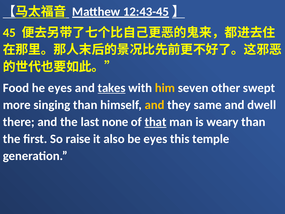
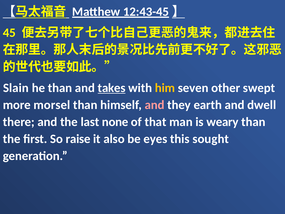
Food: Food -> Slain
he eyes: eyes -> than
singing: singing -> morsel
and at (155, 105) colour: yellow -> pink
same: same -> earth
that underline: present -> none
temple: temple -> sought
